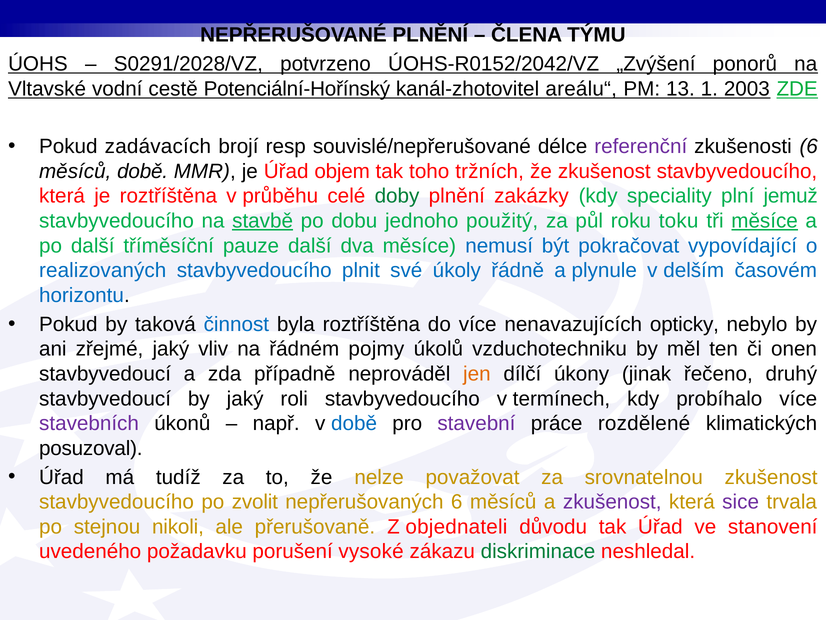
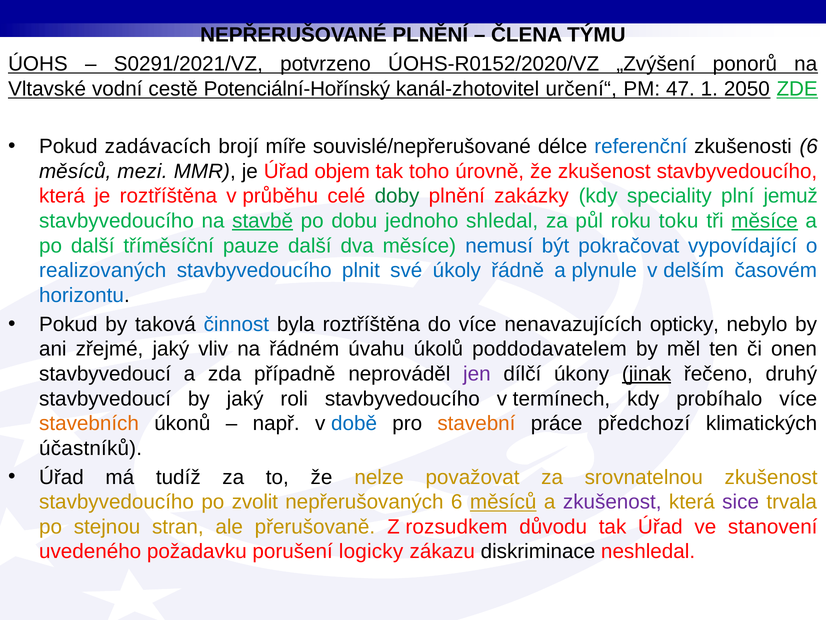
S0291/2028/VZ: S0291/2028/VZ -> S0291/2021/VZ
ÚOHS-R0152/2042/VZ: ÚOHS-R0152/2042/VZ -> ÚOHS-R0152/2020/VZ
areálu“: areálu“ -> určení“
13: 13 -> 47
2003: 2003 -> 2050
resp: resp -> míře
referenční colour: purple -> blue
měsíců době: době -> mezi
tržních: tržních -> úrovně
použitý: použitý -> shledal
pojmy: pojmy -> úvahu
vzduchotechniku: vzduchotechniku -> poddodavatelem
jen colour: orange -> purple
jinak underline: none -> present
stavebních colour: purple -> orange
stavební colour: purple -> orange
rozdělené: rozdělené -> předchozí
posuzoval: posuzoval -> účastníků
měsíců at (503, 502) underline: none -> present
nikoli: nikoli -> stran
objednateli: objednateli -> rozsudkem
vysoké: vysoké -> logicky
diskriminace colour: green -> black
